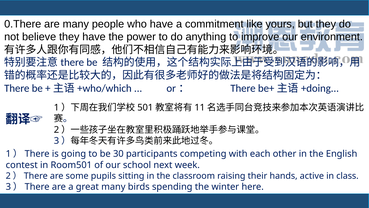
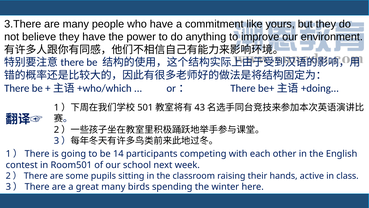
0.There: 0.There -> 3.There
11: 11 -> 43
30: 30 -> 14
